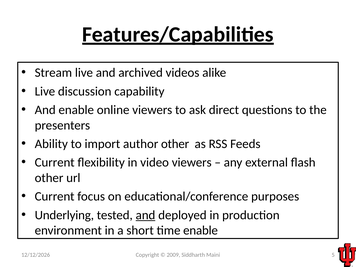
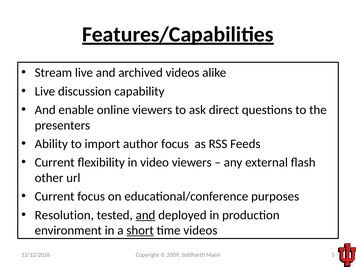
author other: other -> focus
Underlying: Underlying -> Resolution
short underline: none -> present
time enable: enable -> videos
